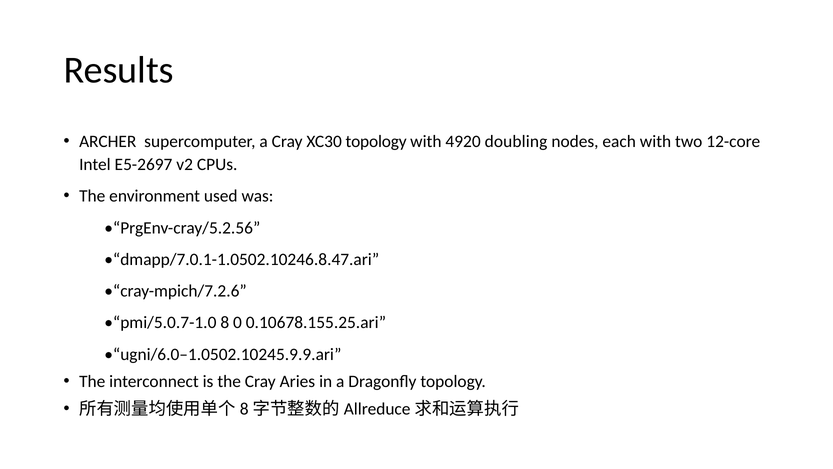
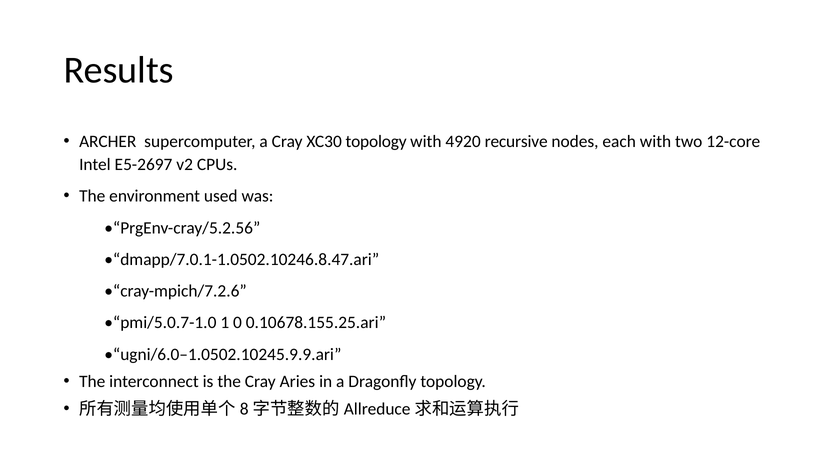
doubling: doubling -> recursive
8: 8 -> 1
